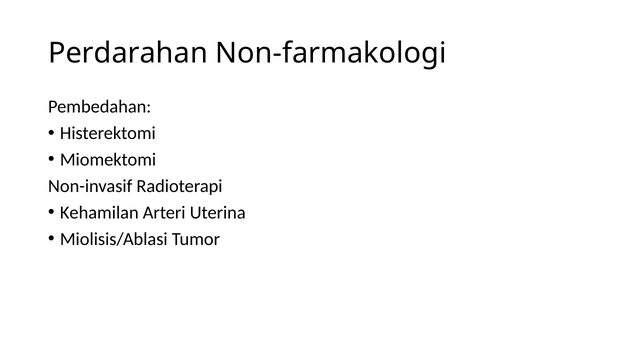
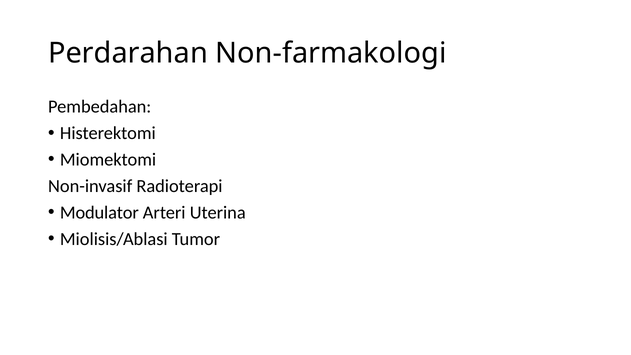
Kehamilan: Kehamilan -> Modulator
